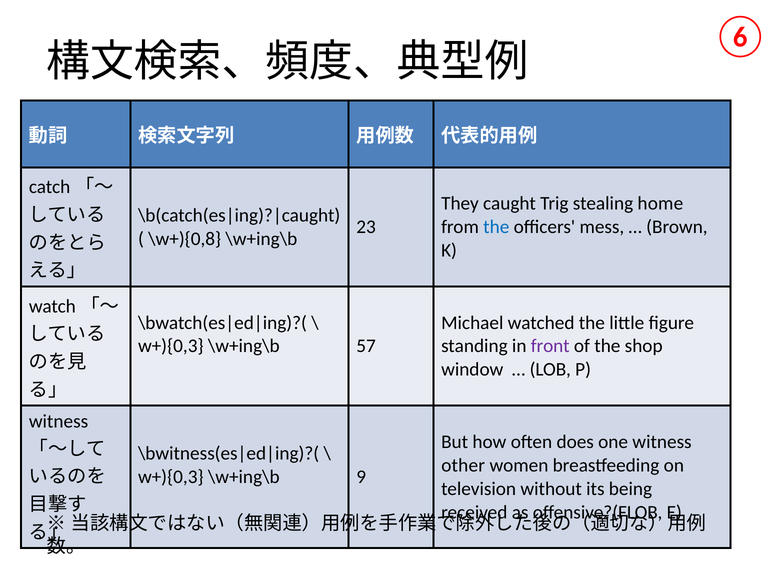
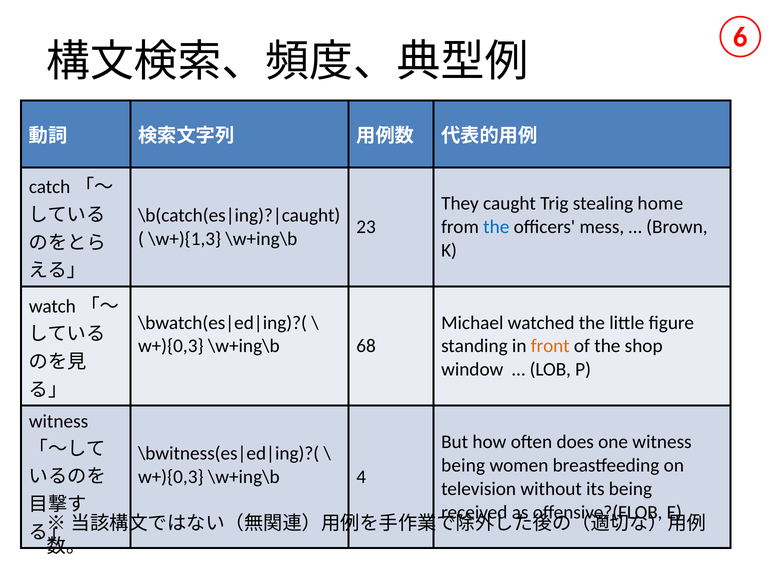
\w+){0,8: \w+){0,8 -> \w+){1,3
57: 57 -> 68
front colour: purple -> orange
other at (463, 466): other -> being
9: 9 -> 4
